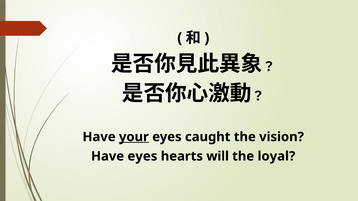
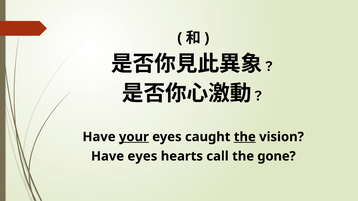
the at (245, 137) underline: none -> present
will: will -> call
loyal: loyal -> gone
